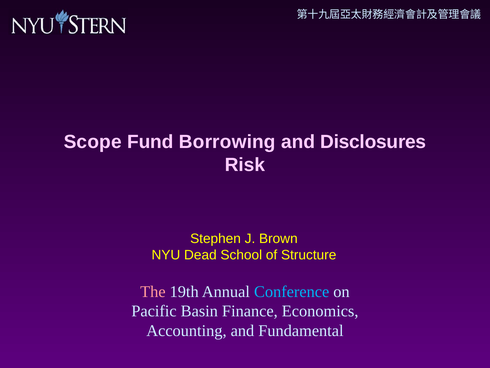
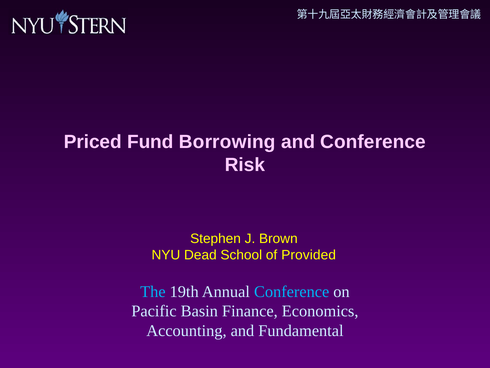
Scope: Scope -> Priced
and Disclosures: Disclosures -> Conference
Structure: Structure -> Provided
The colour: pink -> light blue
